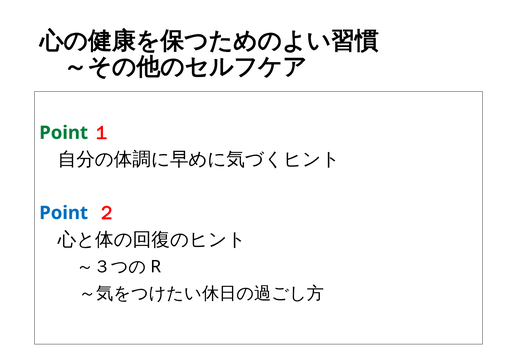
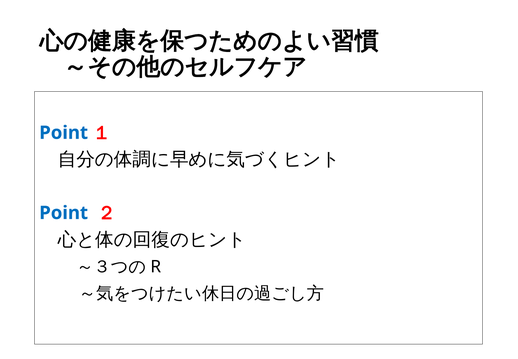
Point at (64, 133) colour: green -> blue
